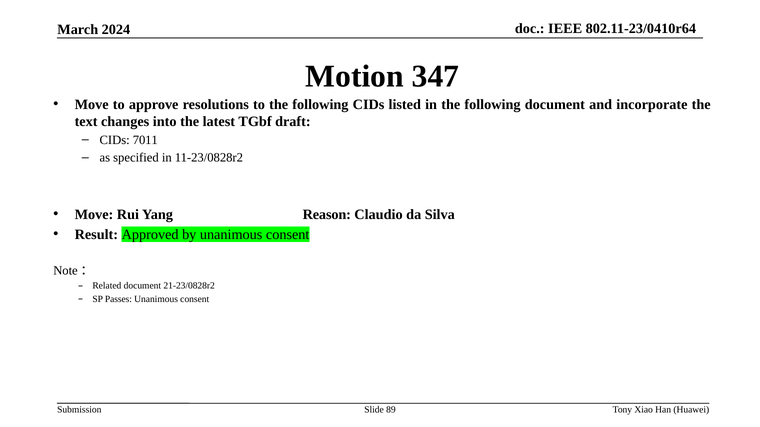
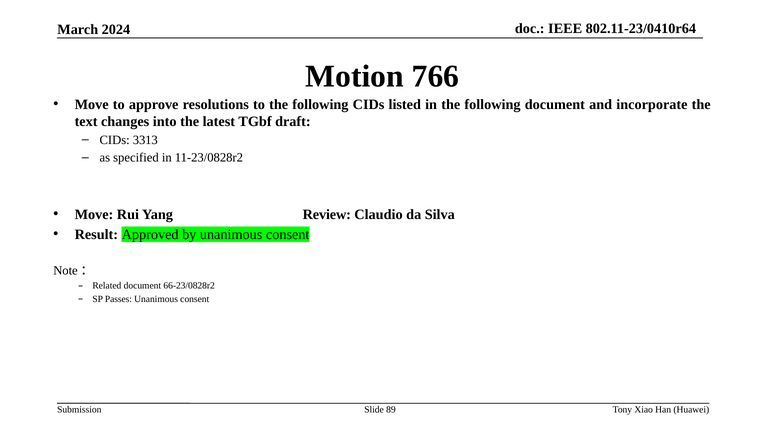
347: 347 -> 766
7011: 7011 -> 3313
Reason: Reason -> Review
21-23/0828r2: 21-23/0828r2 -> 66-23/0828r2
